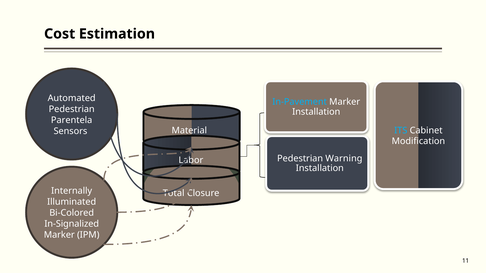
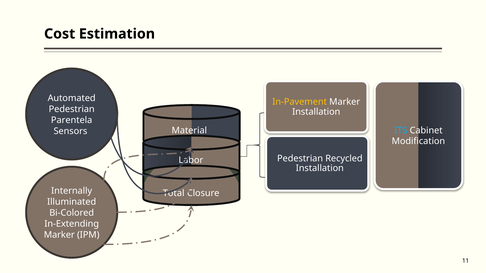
In-Pavement colour: light blue -> yellow
Warning: Warning -> Recycled
In-Signalized: In-Signalized -> In-Extending
